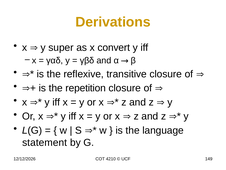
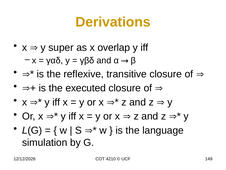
convert: convert -> overlap
repetition: repetition -> executed
statement: statement -> simulation
